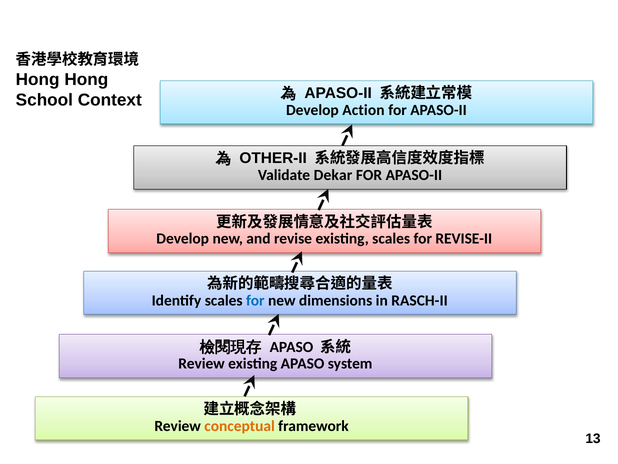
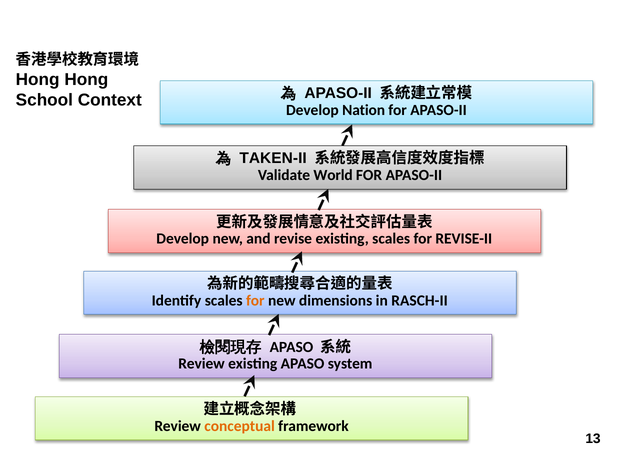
Action: Action -> Nation
OTHER-II: OTHER-II -> TAKEN-II
Dekar: Dekar -> World
for at (255, 300) colour: blue -> orange
